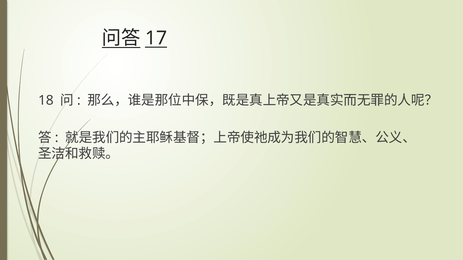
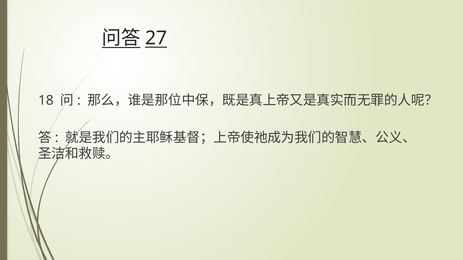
17: 17 -> 27
